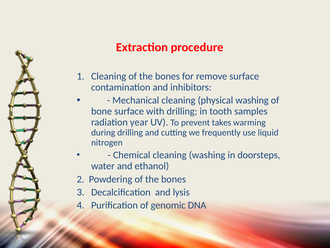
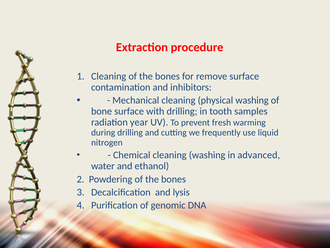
takes: takes -> fresh
doorsteps: doorsteps -> advanced
